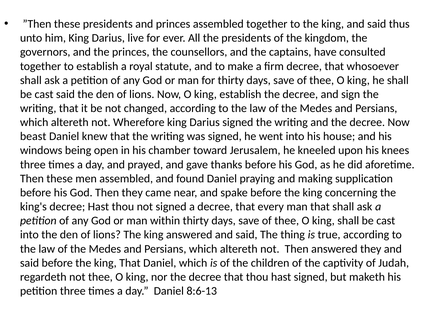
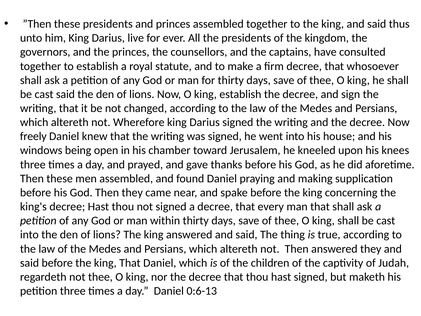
beast: beast -> freely
8:6-13: 8:6-13 -> 0:6-13
